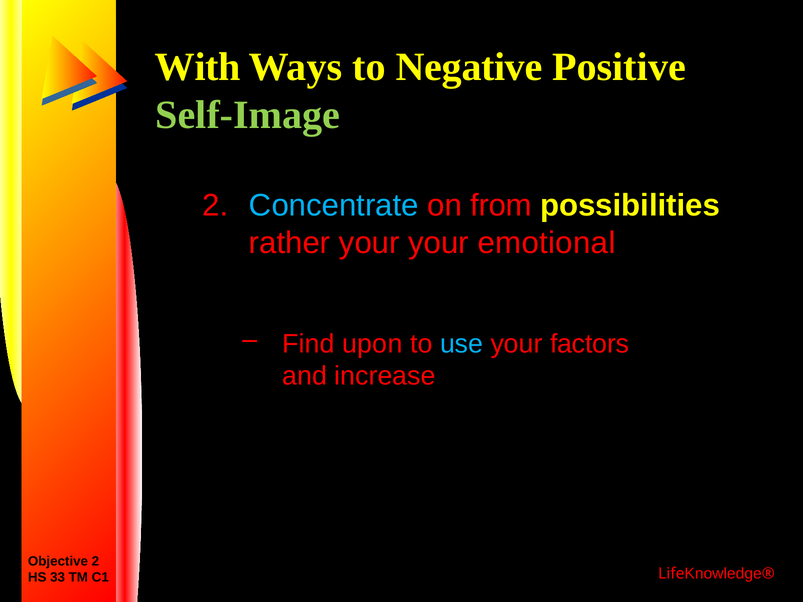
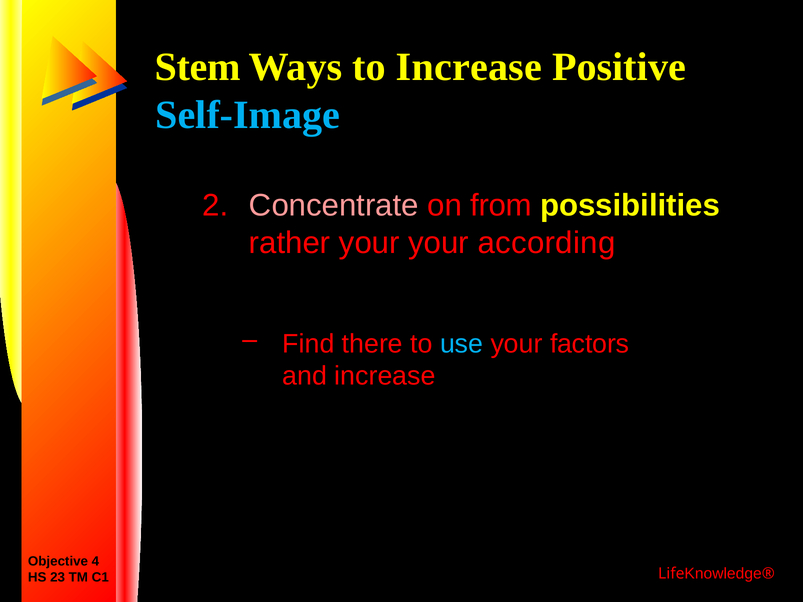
With: With -> Stem
to Negative: Negative -> Increase
Self-Image colour: light green -> light blue
Concentrate colour: light blue -> pink
emotional: emotional -> according
upon: upon -> there
Objective 2: 2 -> 4
33: 33 -> 23
